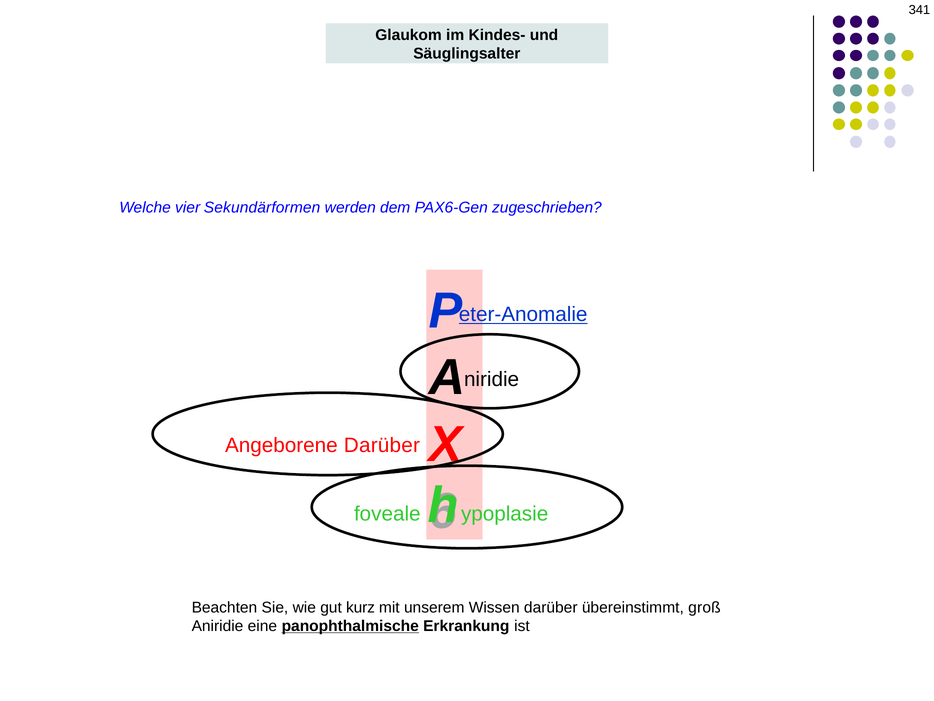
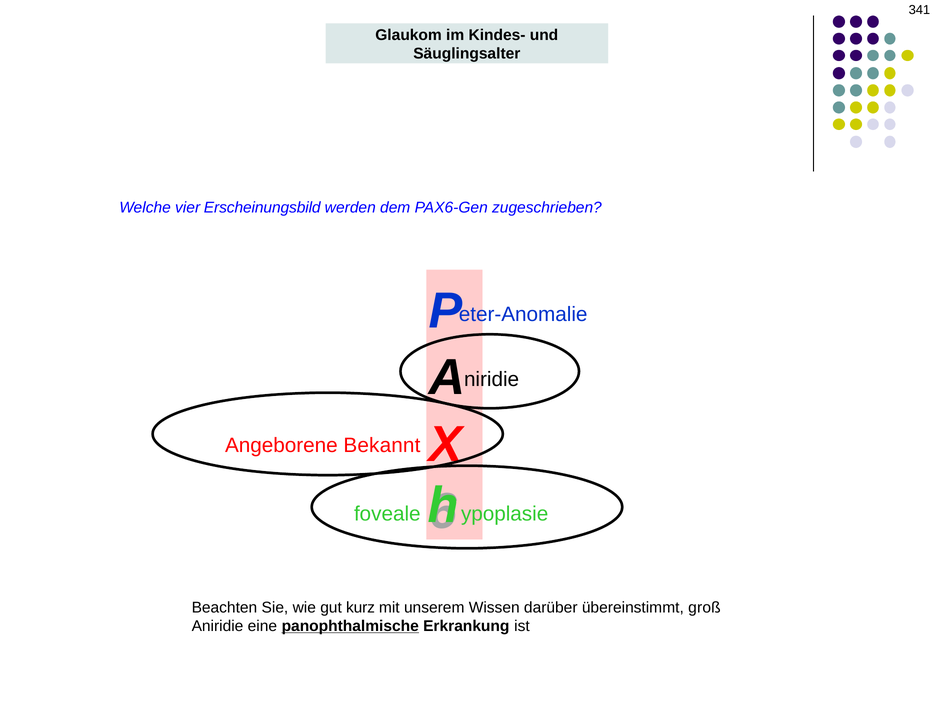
Sekundärformen: Sekundärformen -> Erscheinungsbild
eter-Anomalie underline: present -> none
Angeborene Darüber: Darüber -> Bekannt
